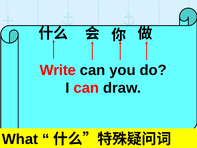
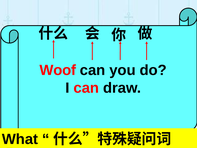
Write: Write -> Woof
